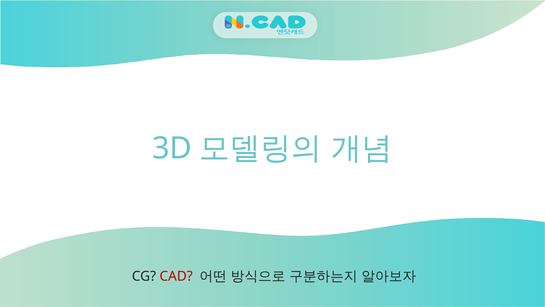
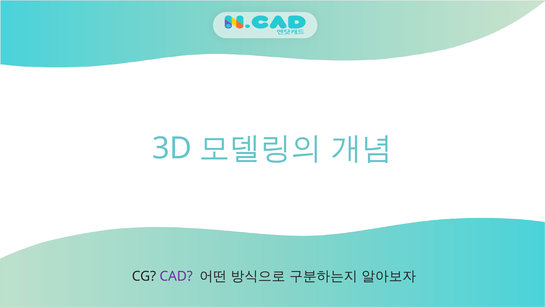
CAD colour: red -> purple
